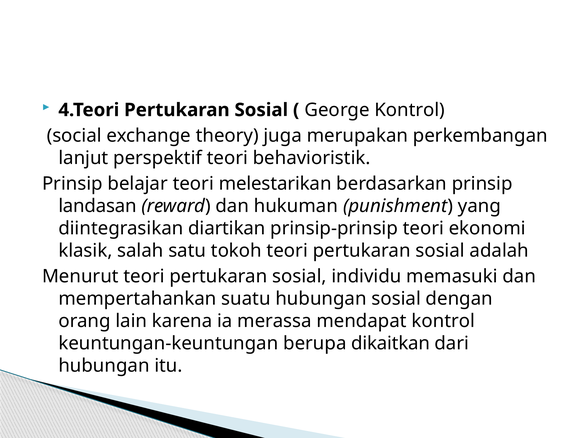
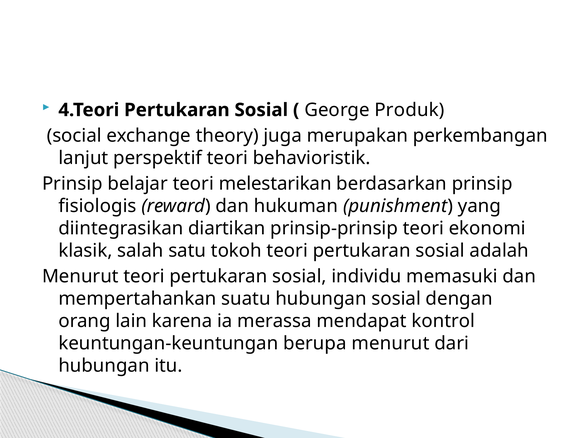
George Kontrol: Kontrol -> Produk
landasan: landasan -> fisiologis
berupa dikaitkan: dikaitkan -> menurut
